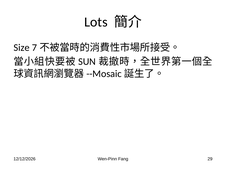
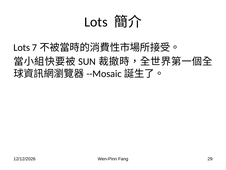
Size at (22, 47): Size -> Lots
